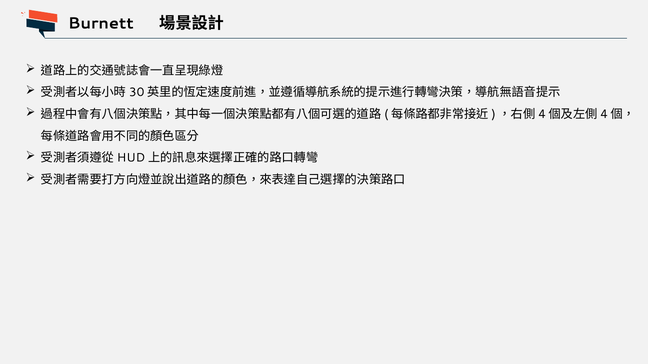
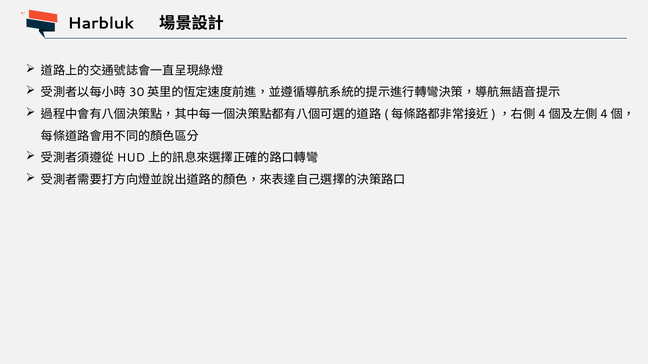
Burnett: Burnett -> Harbluk
